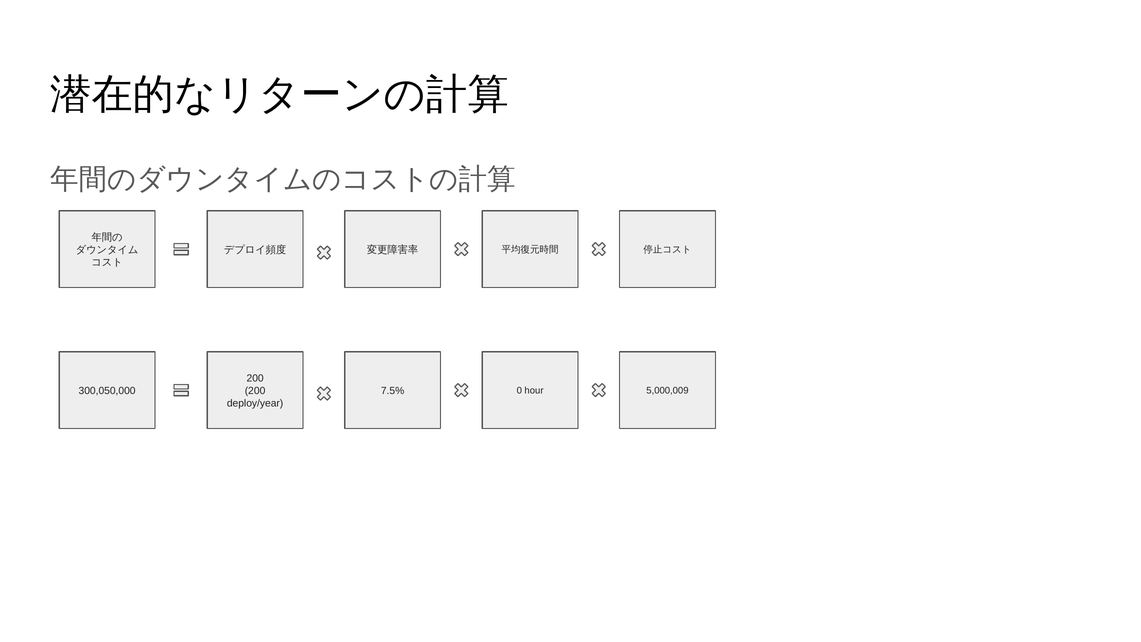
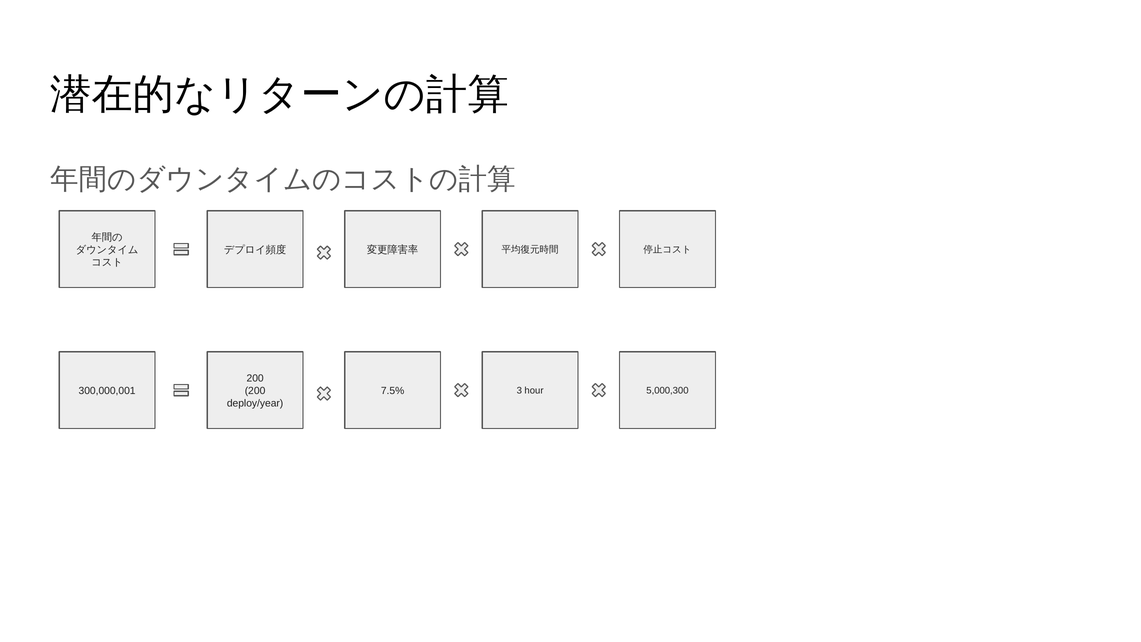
300,050,000: 300,050,000 -> 300,000,001
0: 0 -> 3
5,000,009: 5,000,009 -> 5,000,300
